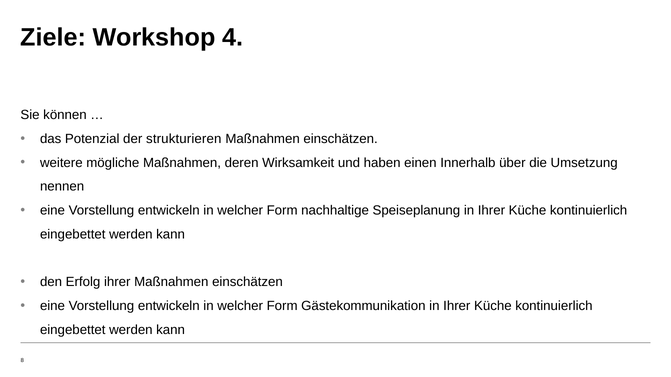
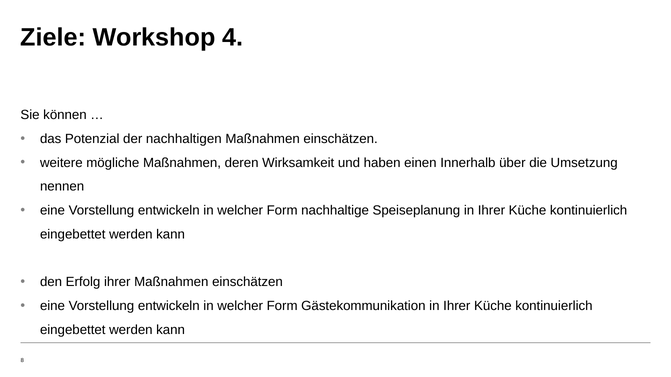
strukturieren: strukturieren -> nachhaltigen
